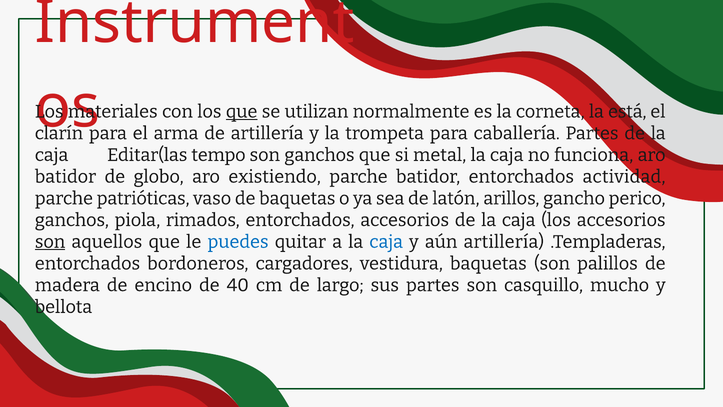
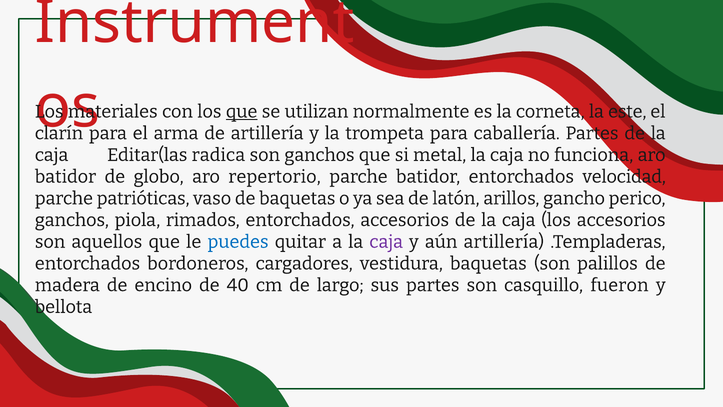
está: está -> este
tempo: tempo -> radica
existiendo: existiendo -> repertorio
actividad: actividad -> velocidad
son at (50, 242) underline: present -> none
caja at (386, 242) colour: blue -> purple
mucho: mucho -> fueron
